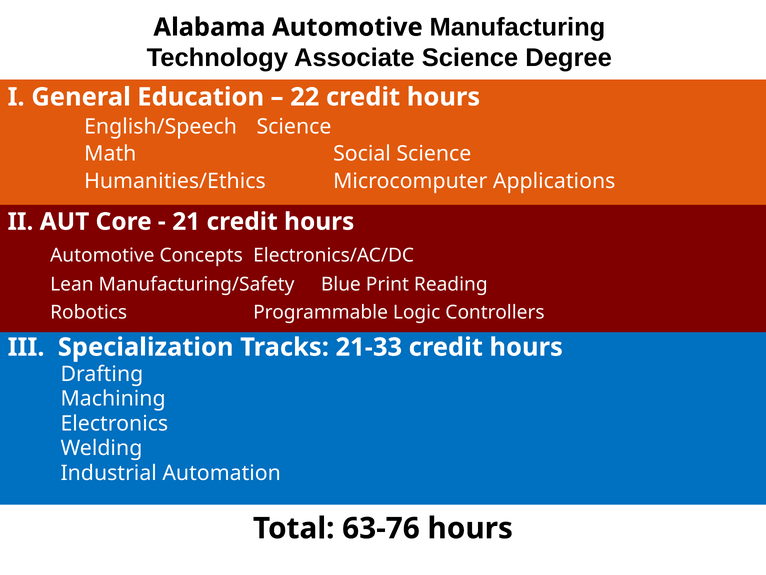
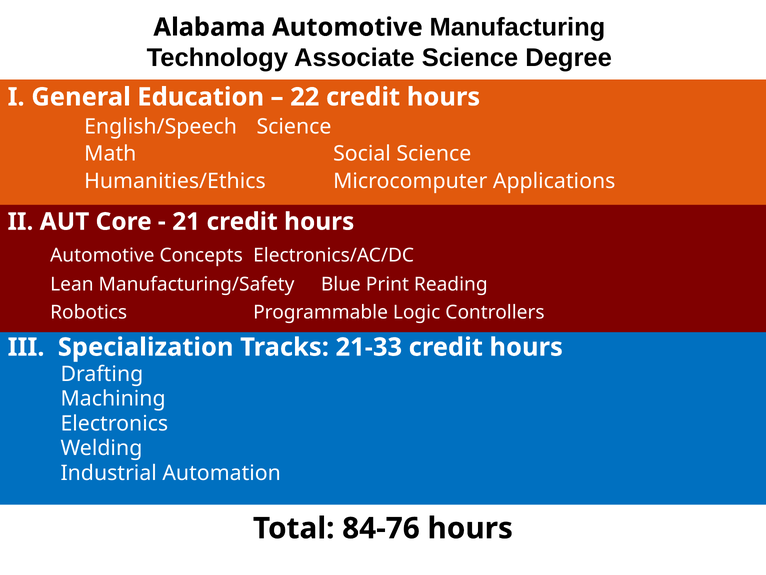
63-76: 63-76 -> 84-76
